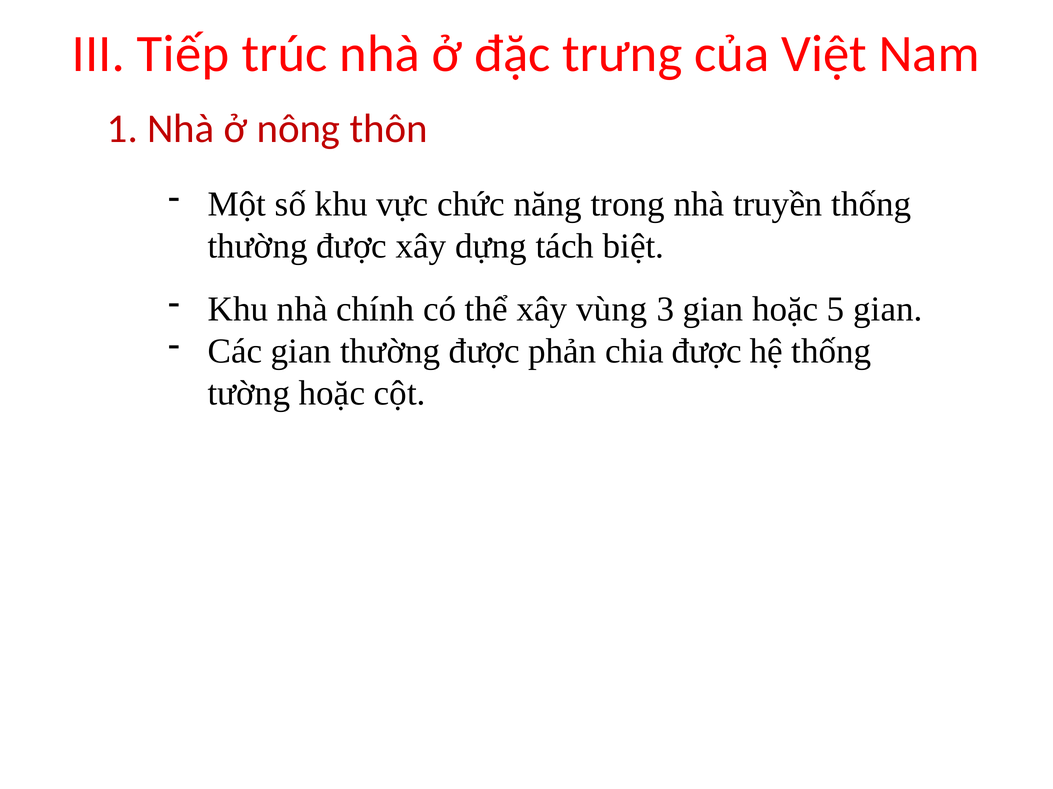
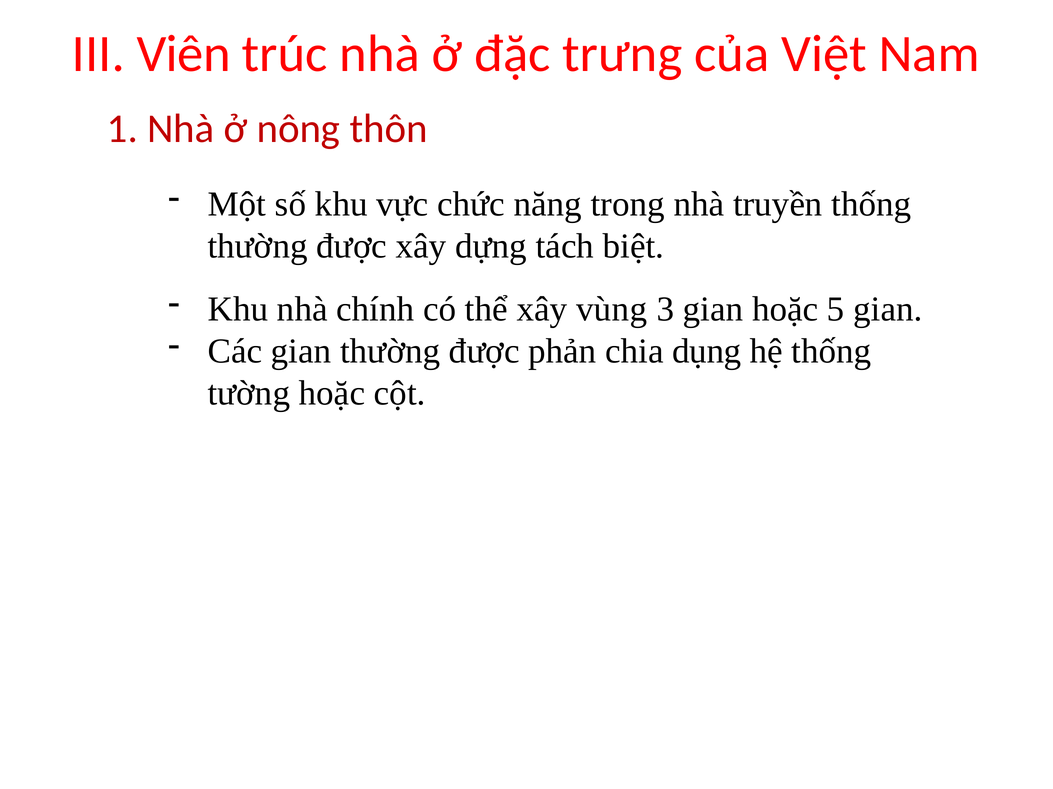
Tiếp: Tiếp -> Viên
chia được: được -> dụng
